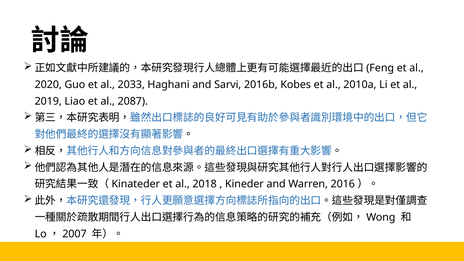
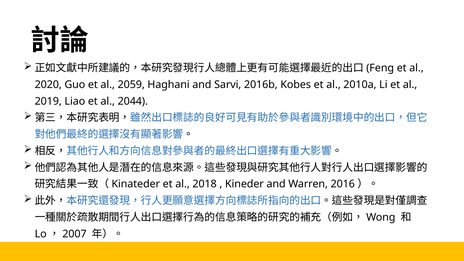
2033: 2033 -> 2059
2087: 2087 -> 2044
